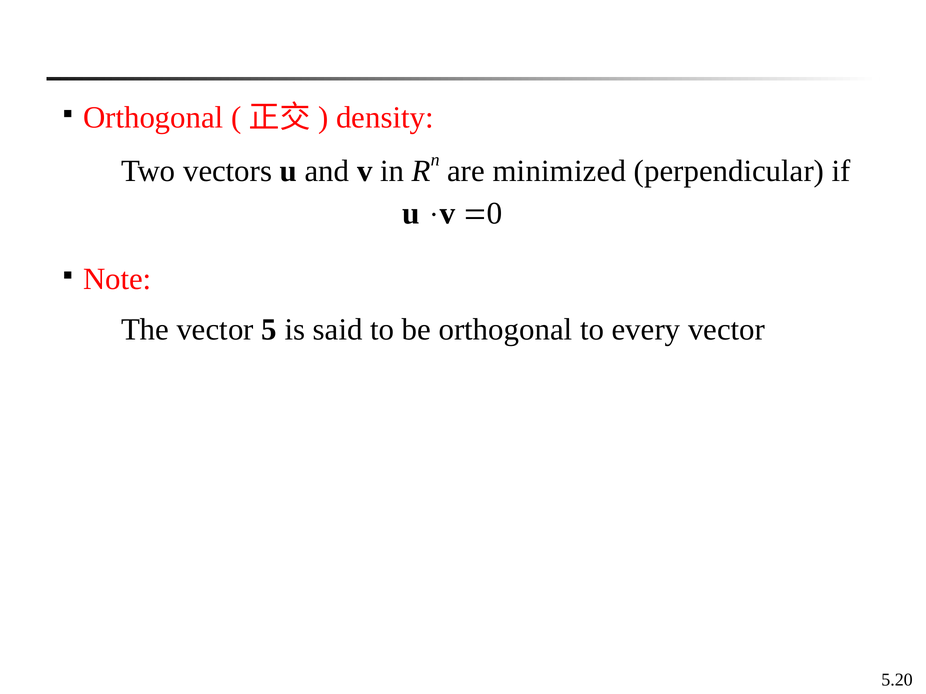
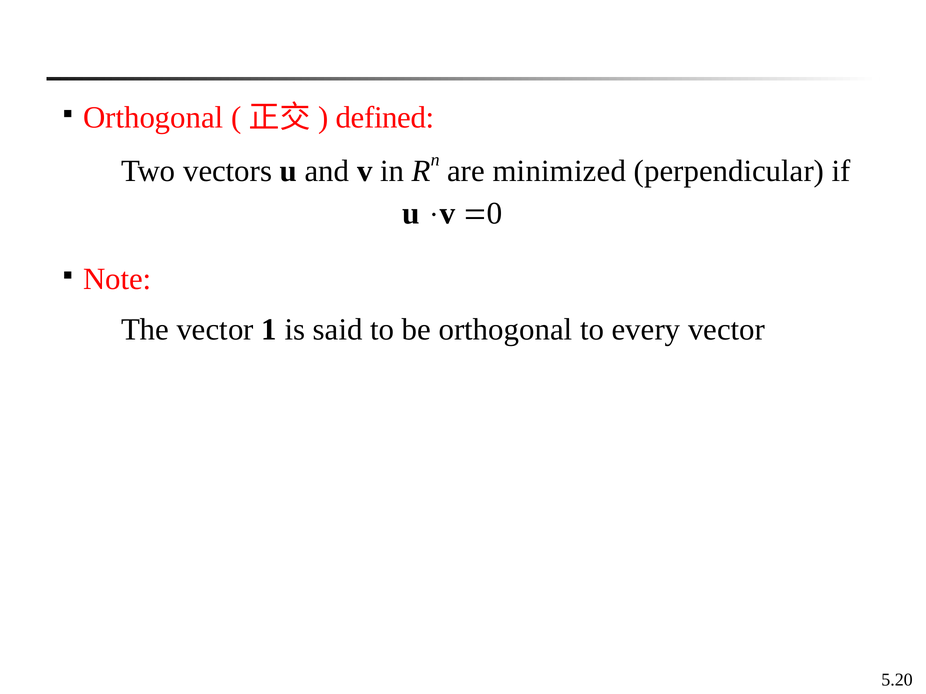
density: density -> defined
5: 5 -> 1
